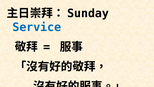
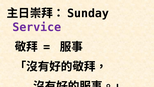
Service colour: blue -> purple
